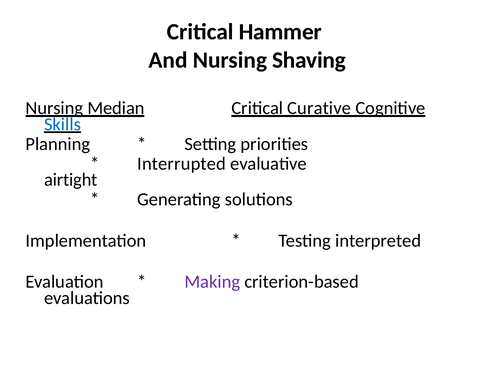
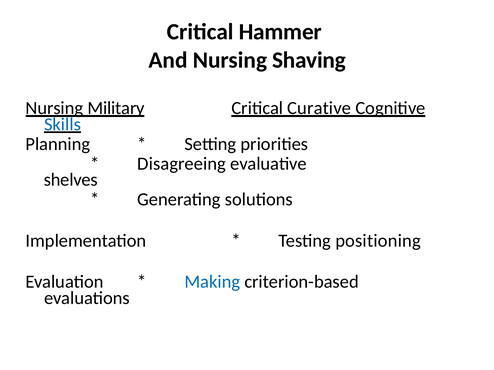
Median: Median -> Military
Interrupted: Interrupted -> Disagreeing
airtight: airtight -> shelves
interpreted: interpreted -> positioning
Making colour: purple -> blue
